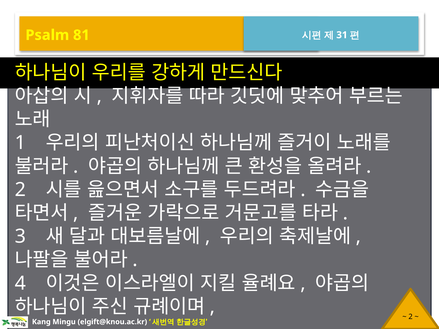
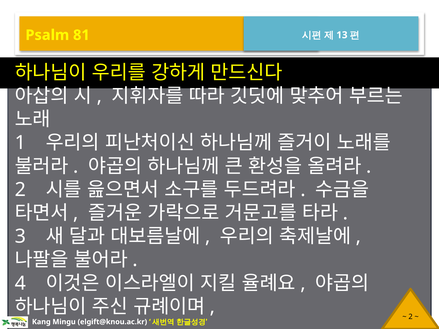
31: 31 -> 13
